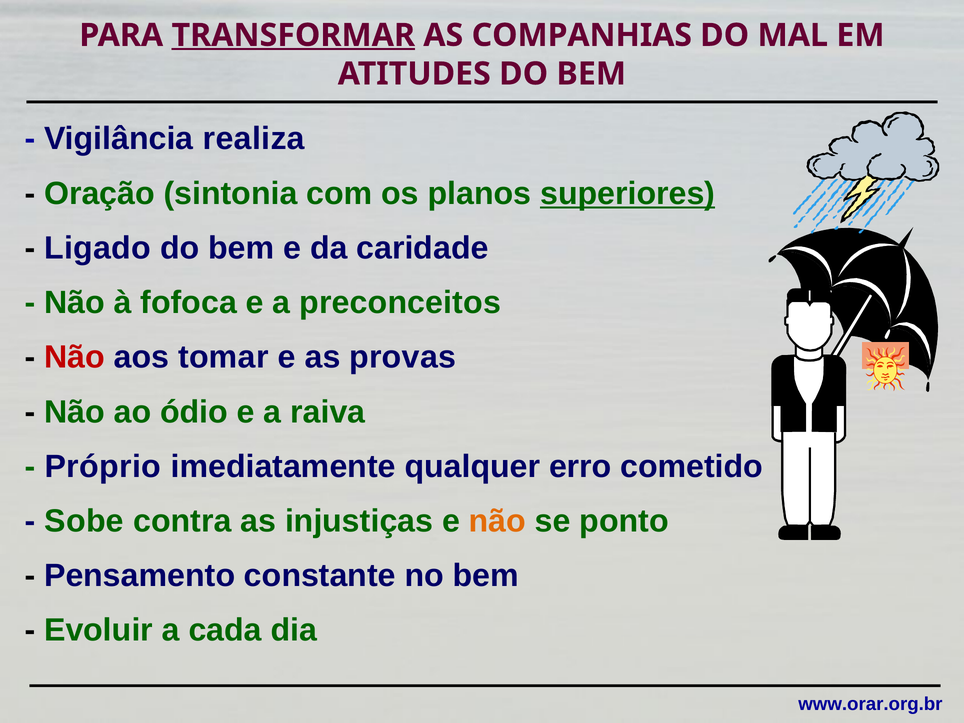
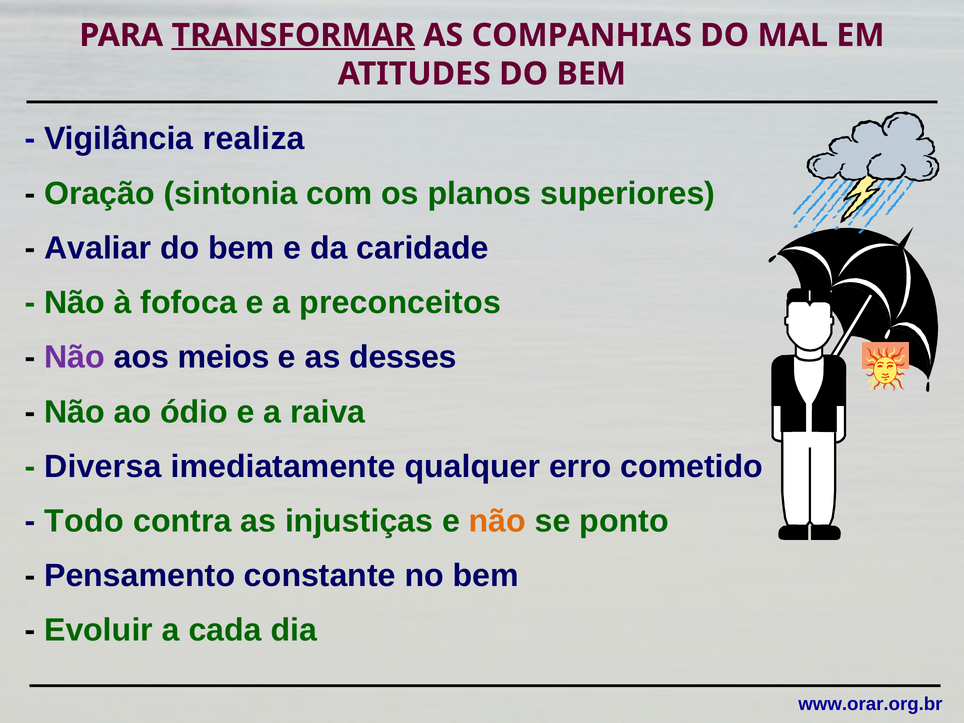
superiores underline: present -> none
Ligado: Ligado -> Avaliar
Não at (74, 357) colour: red -> purple
tomar: tomar -> meios
provas: provas -> desses
Próprio: Próprio -> Diversa
Sobe: Sobe -> Todo
